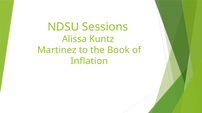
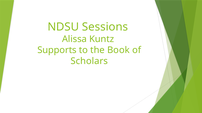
Martinez: Martinez -> Supports
Inflation: Inflation -> Scholars
